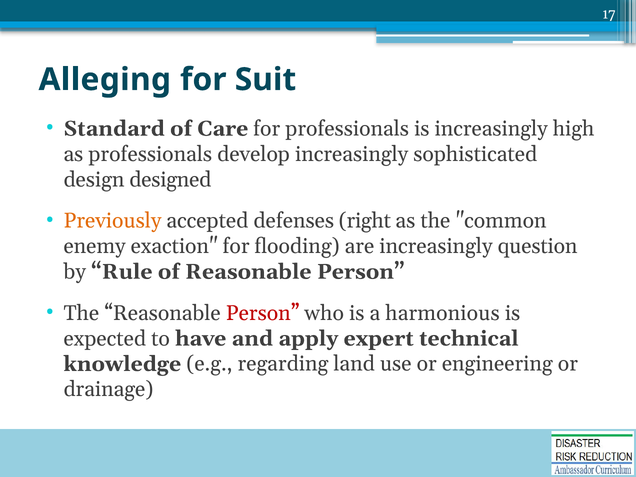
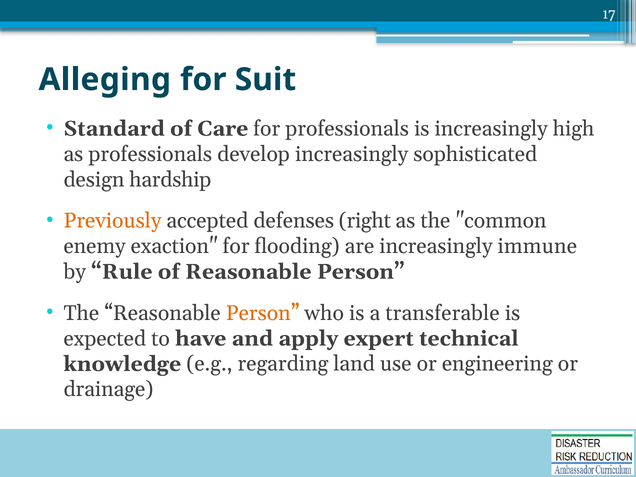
designed: designed -> hardship
question: question -> immune
Person at (263, 313) colour: red -> orange
harmonious: harmonious -> transferable
